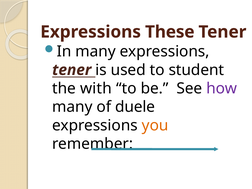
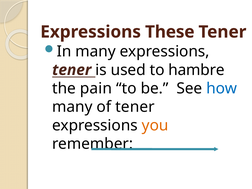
student: student -> hambre
with: with -> pain
how colour: purple -> blue
of duele: duele -> tener
